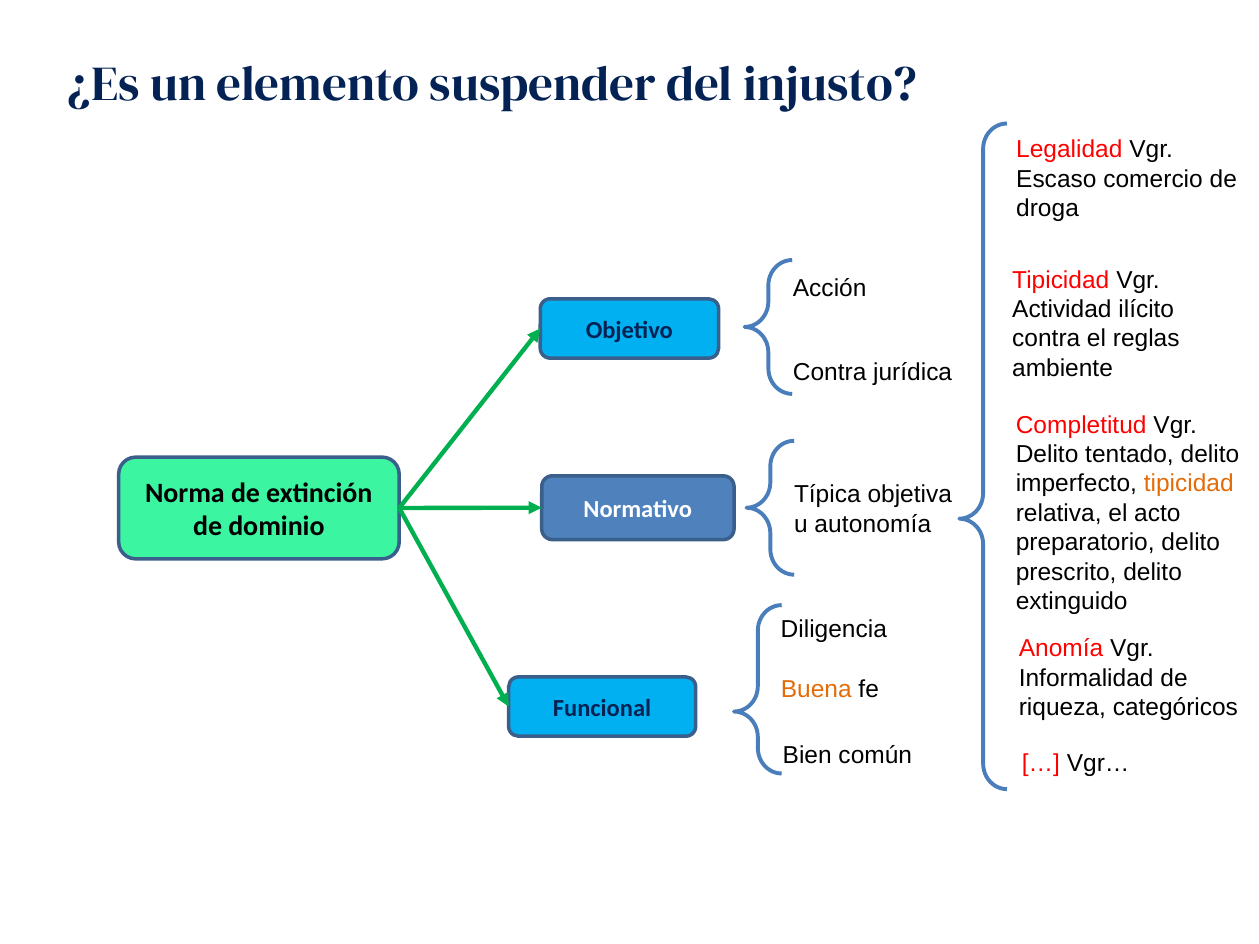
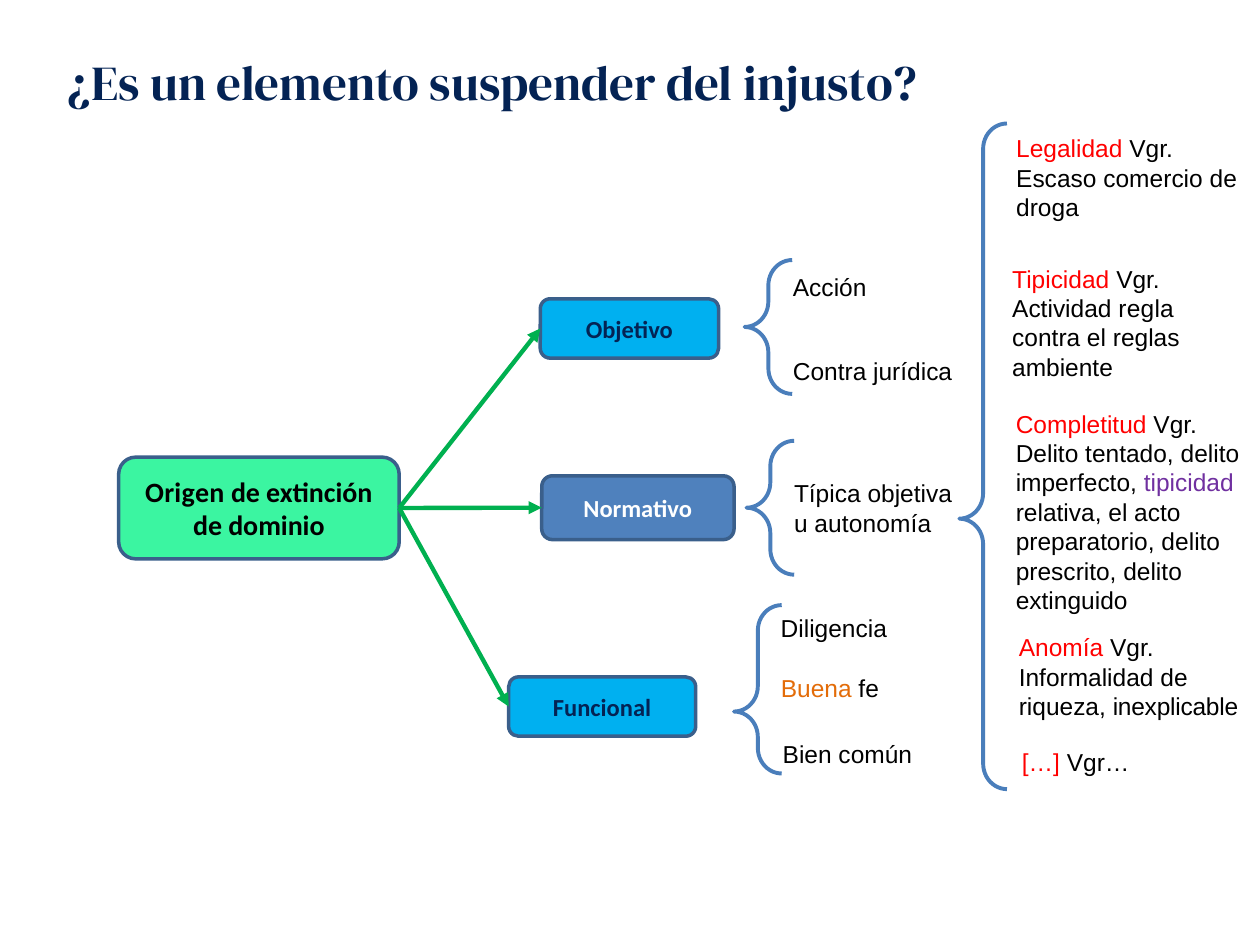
ilícito: ilícito -> regla
tipicidad at (1189, 484) colour: orange -> purple
Norma: Norma -> Origen
categóricos: categóricos -> inexplicable
